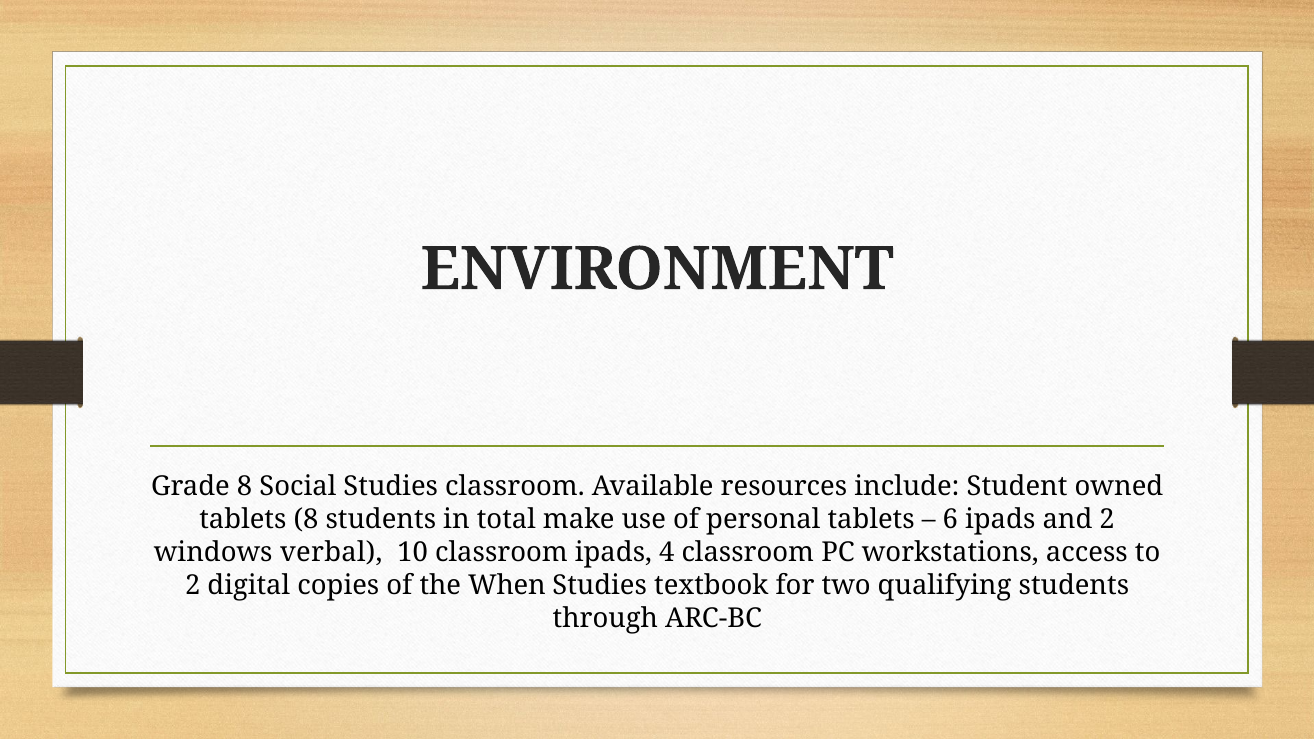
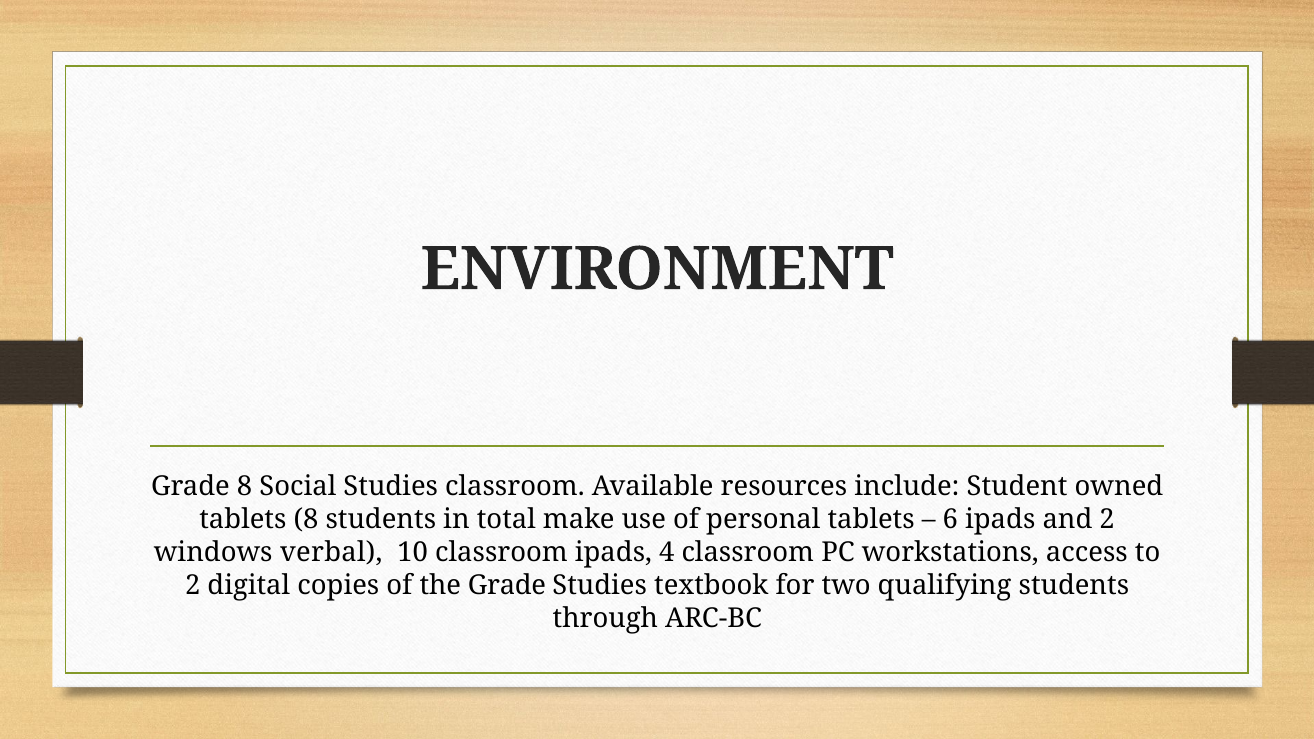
the When: When -> Grade
